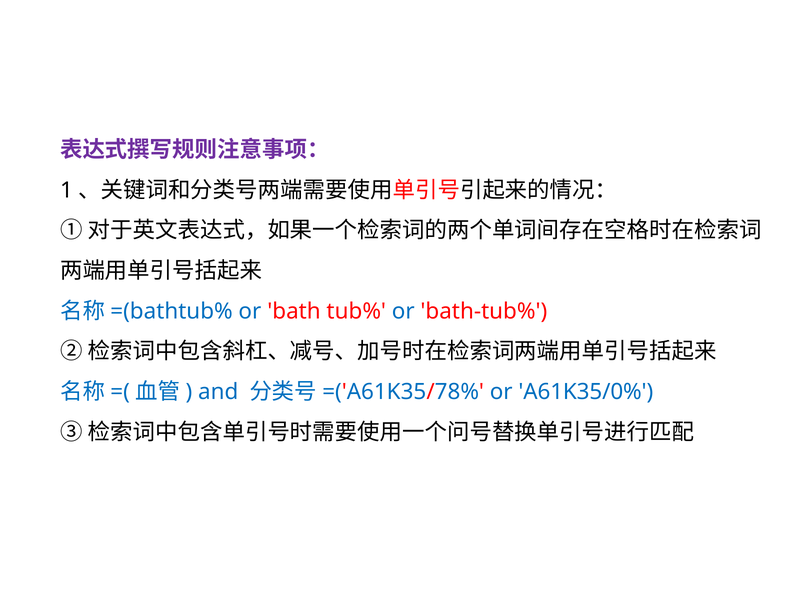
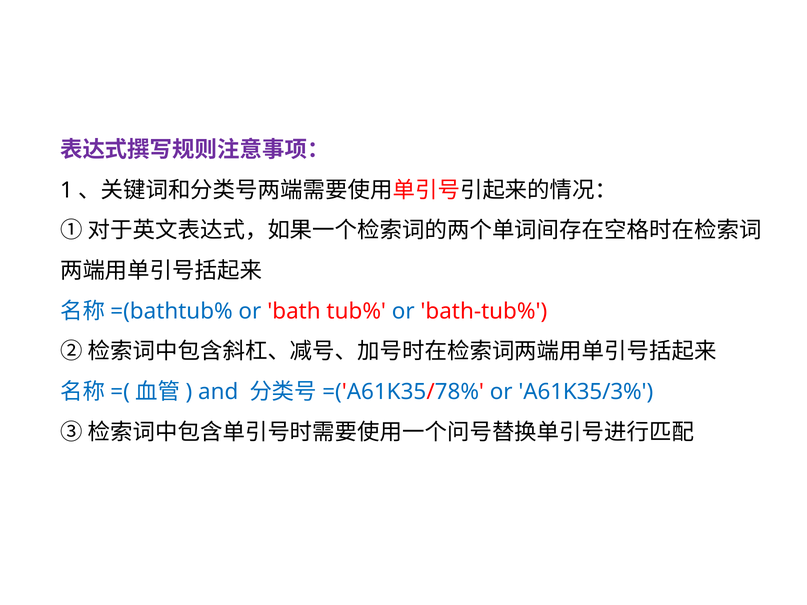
A61K35/0%: A61K35/0% -> A61K35/3%
